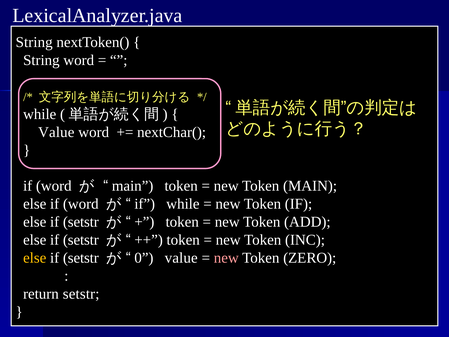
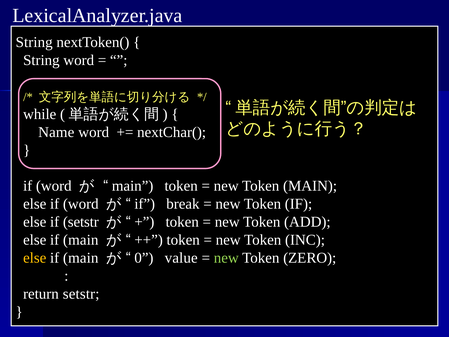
Value at (56, 132): Value -> Name
if while: while -> break
setstr at (81, 240): setstr -> main
setstr at (81, 258): setstr -> main
new at (226, 258) colour: pink -> light green
